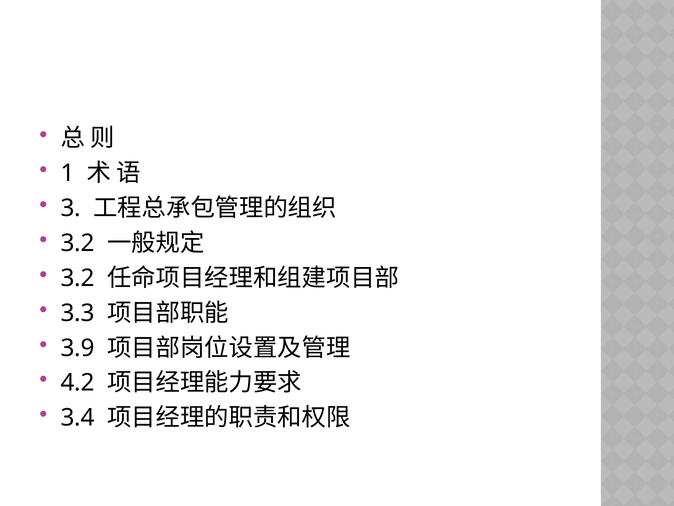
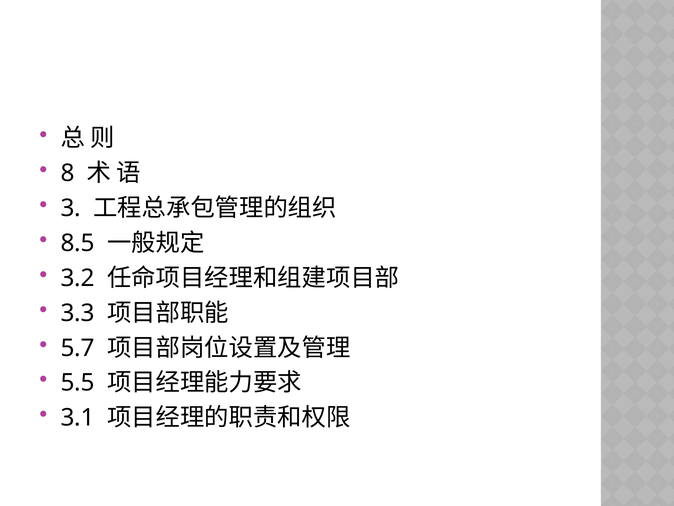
1: 1 -> 8
3.2 at (78, 243): 3.2 -> 8.5
3.9: 3.9 -> 5.7
4.2: 4.2 -> 5.5
3.4: 3.4 -> 3.1
